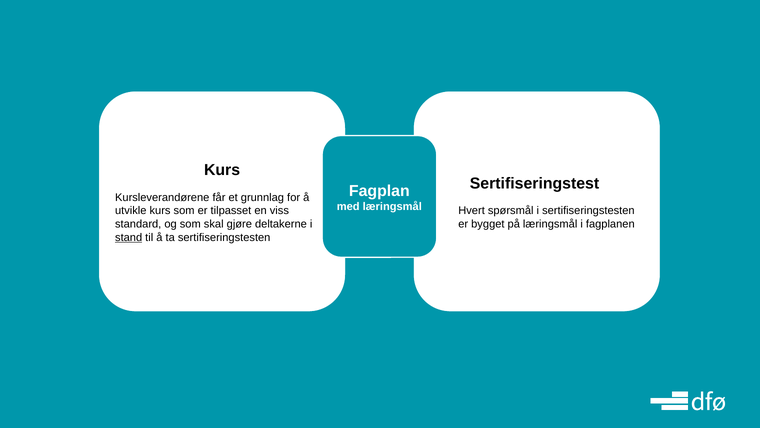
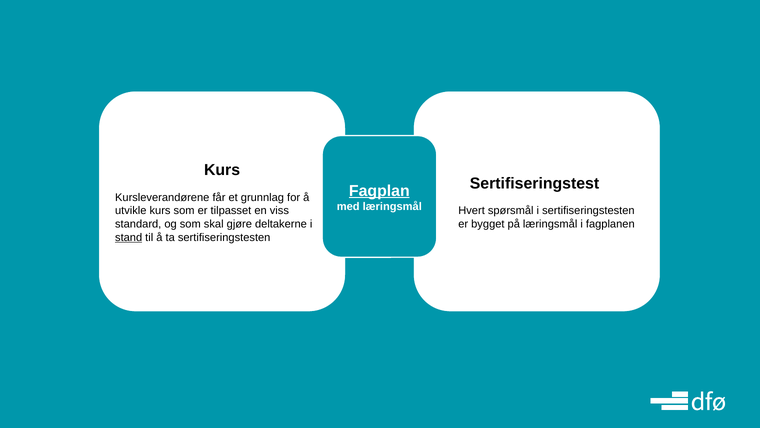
Fagplan underline: none -> present
